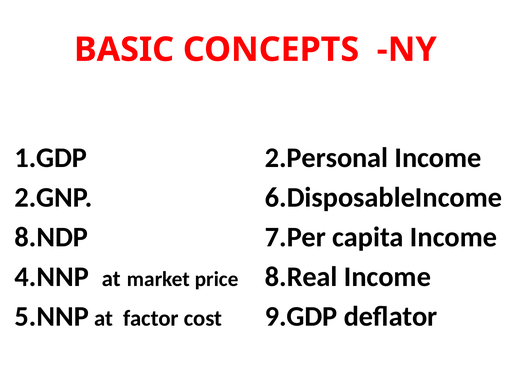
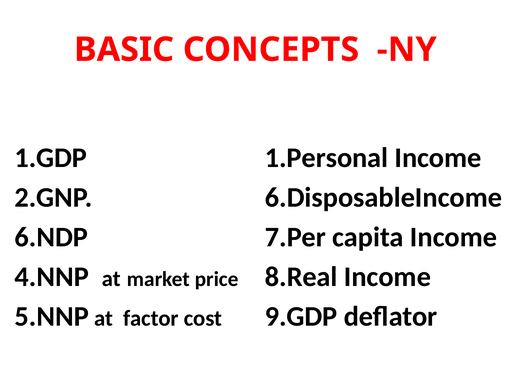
2.Personal: 2.Personal -> 1.Personal
8.NDP: 8.NDP -> 6.NDP
